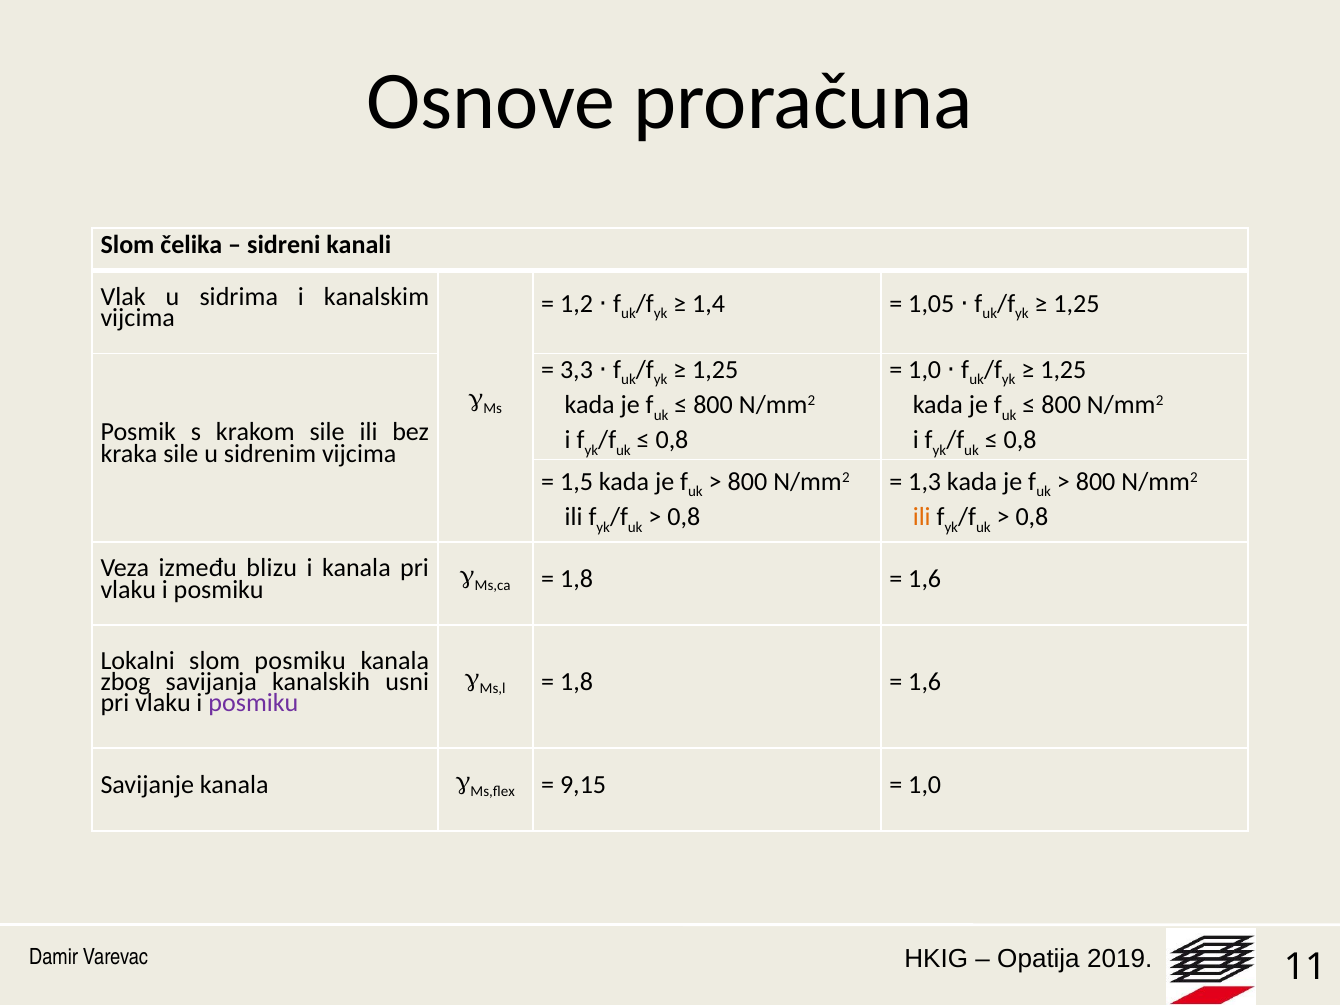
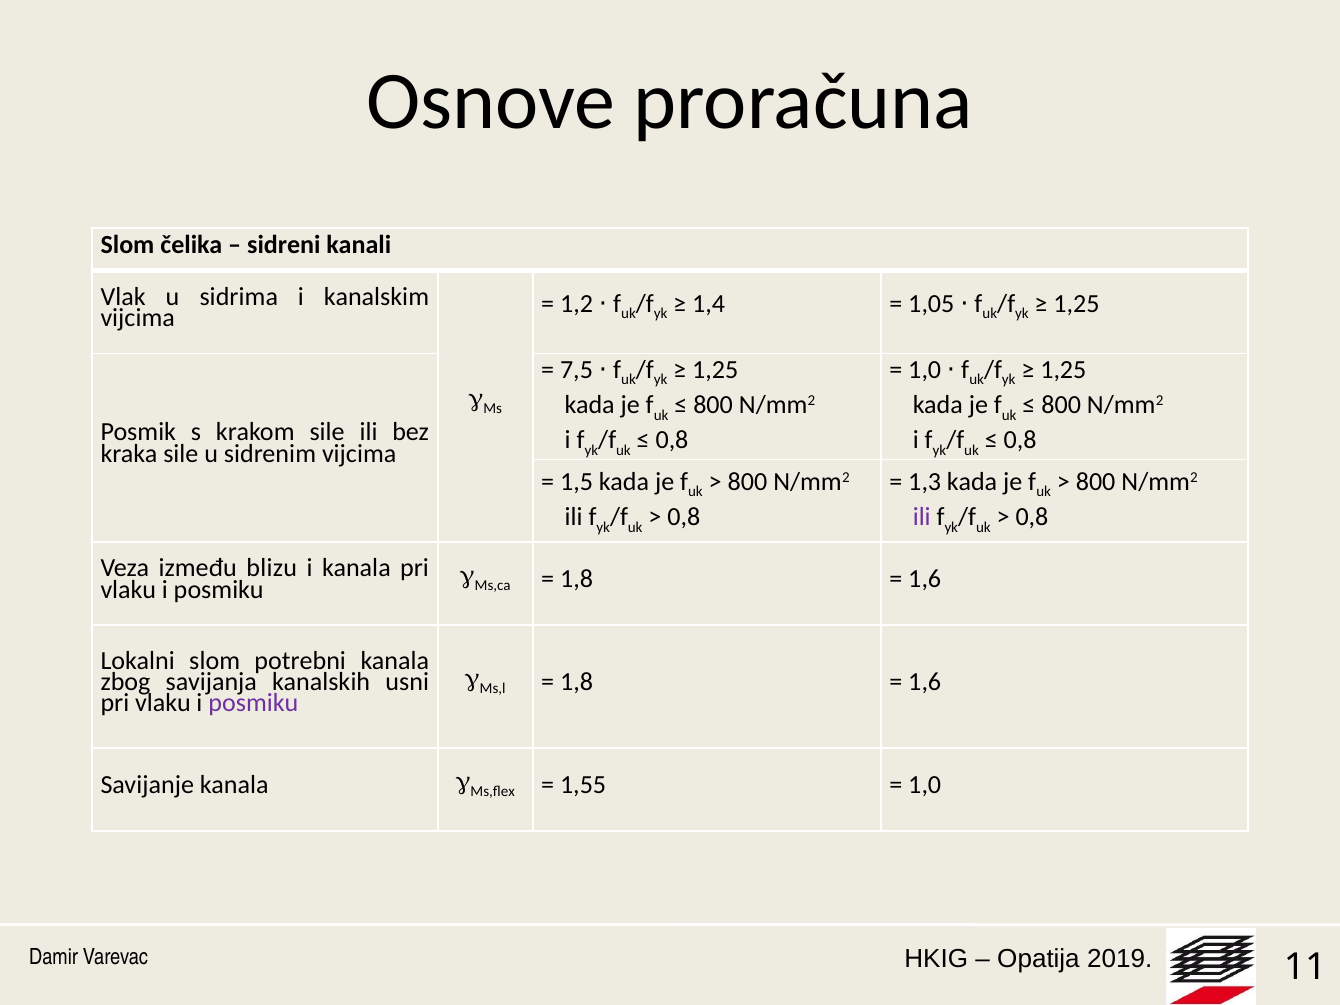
3,3: 3,3 -> 7,5
ili at (922, 517) colour: orange -> purple
slom posmiku: posmiku -> potrebni
9,15: 9,15 -> 1,55
